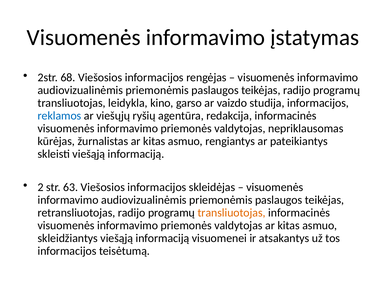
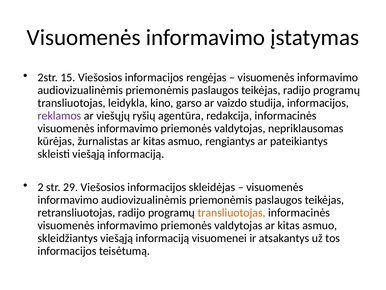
68: 68 -> 15
reklamos colour: blue -> purple
63: 63 -> 29
